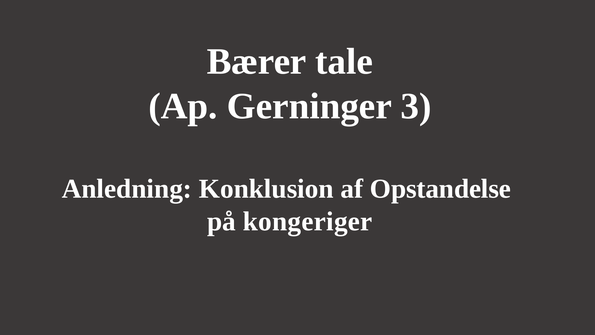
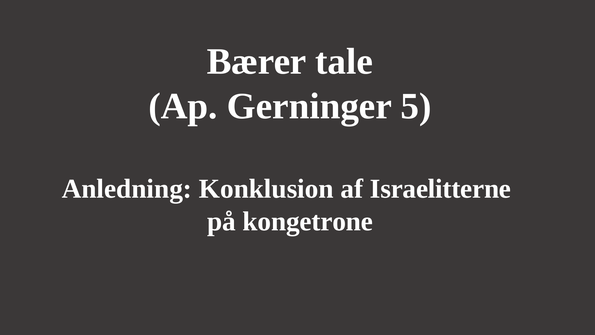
3: 3 -> 5
Opstandelse: Opstandelse -> Israelitterne
kongeriger: kongeriger -> kongetrone
